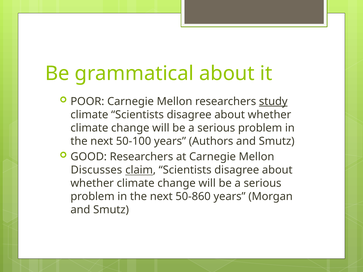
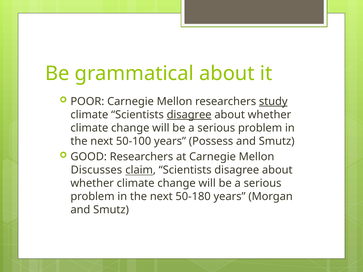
disagree at (189, 115) underline: none -> present
Authors: Authors -> Possess
50-860: 50-860 -> 50-180
